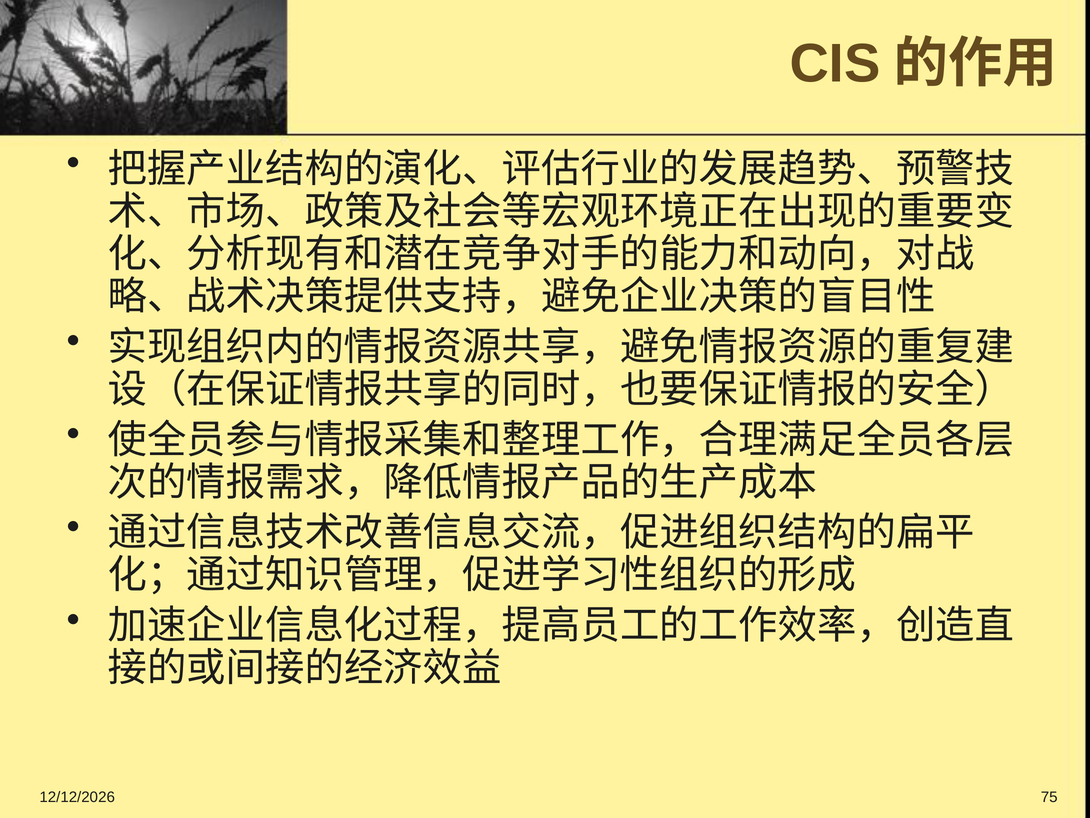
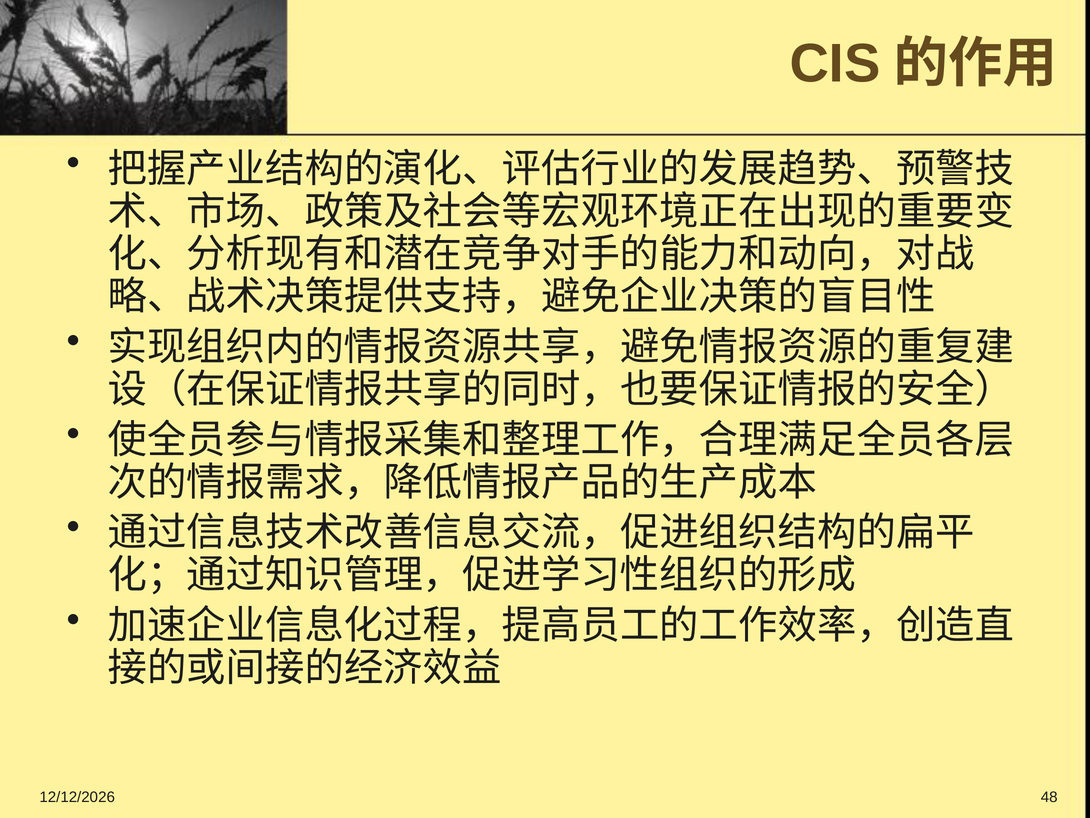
75: 75 -> 48
